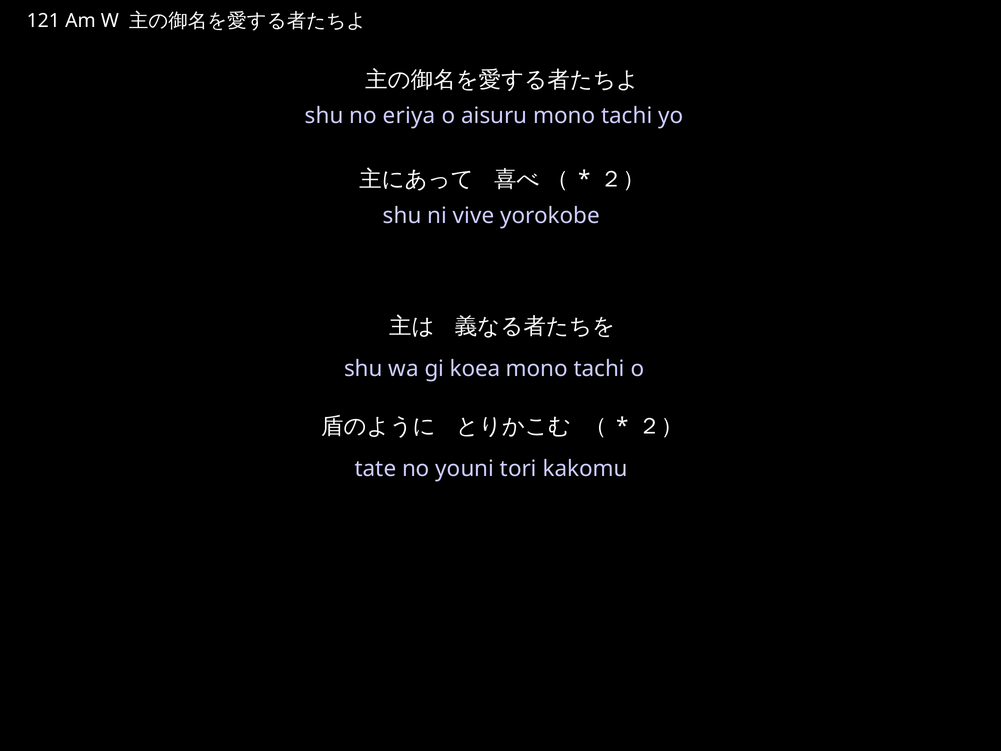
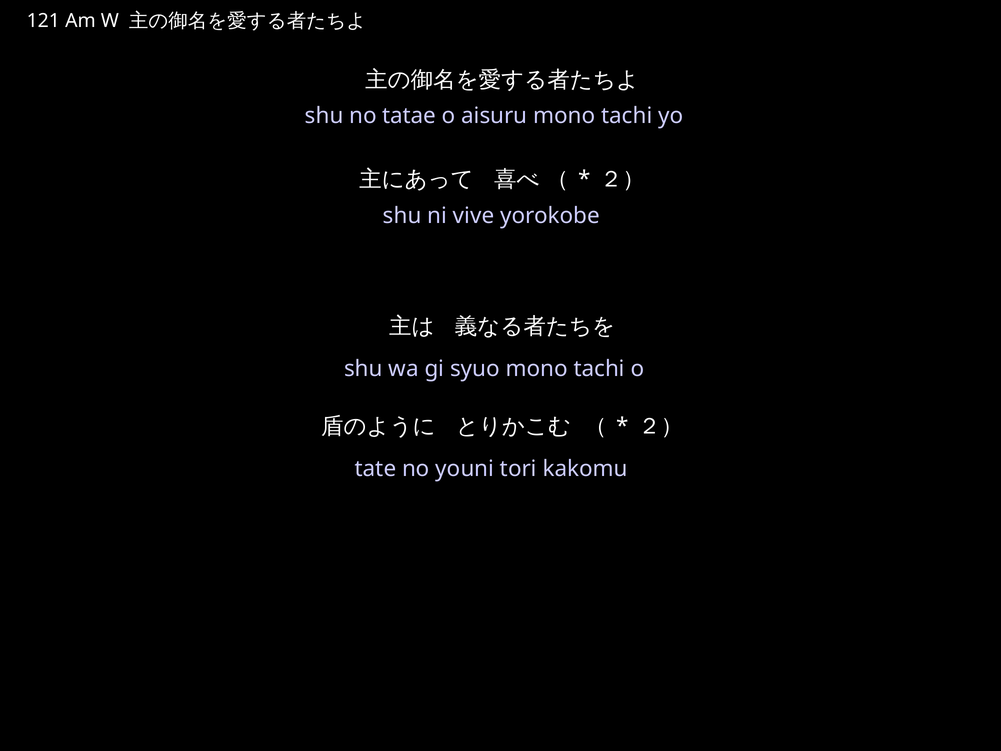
eriya: eriya -> tatae
koea: koea -> syuo
